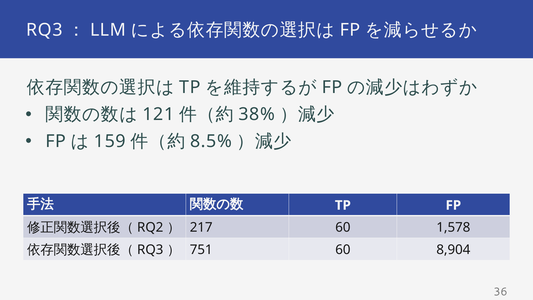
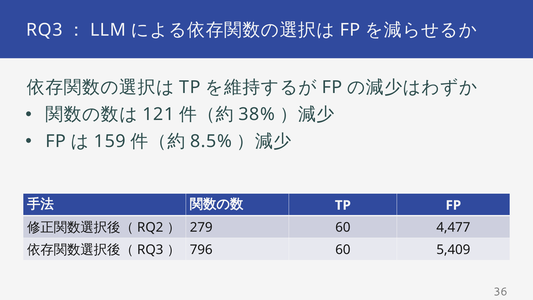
217: 217 -> 279
1,578: 1,578 -> 4,477
751: 751 -> 796
8,904: 8,904 -> 5,409
